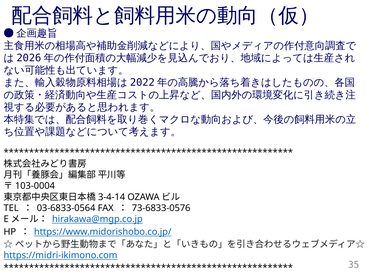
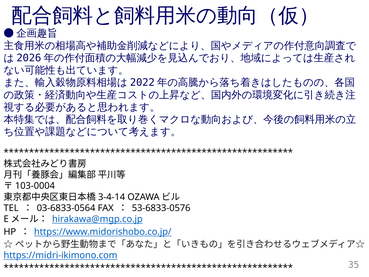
73-6833-0576: 73-6833-0576 -> 53-6833-0576
